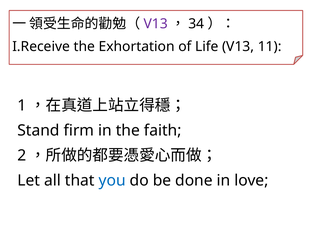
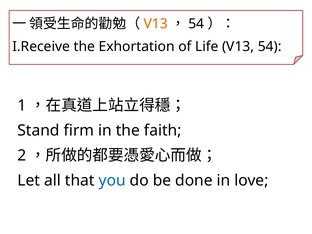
V13 at (156, 24) colour: purple -> orange
34 at (196, 24): 34 -> 54
V13 11: 11 -> 54
